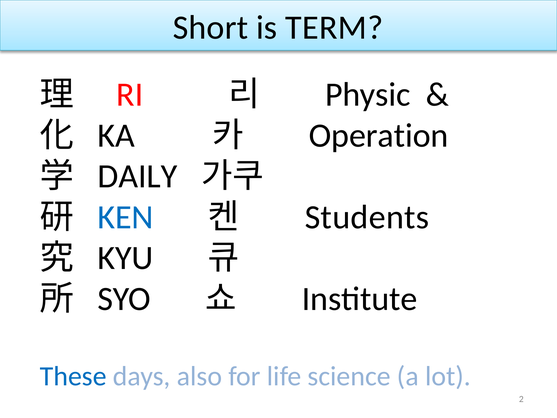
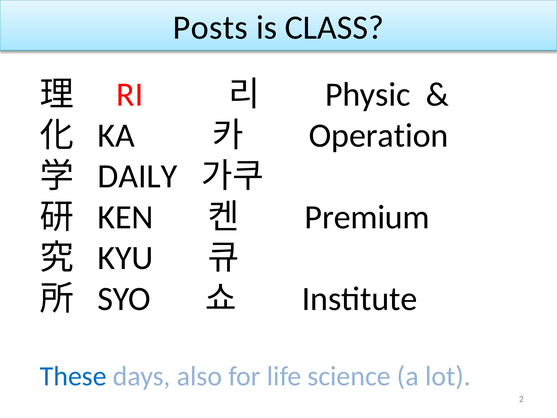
Short: Short -> Posts
TERM: TERM -> CLASS
KEN colour: blue -> black
Students: Students -> Premium
